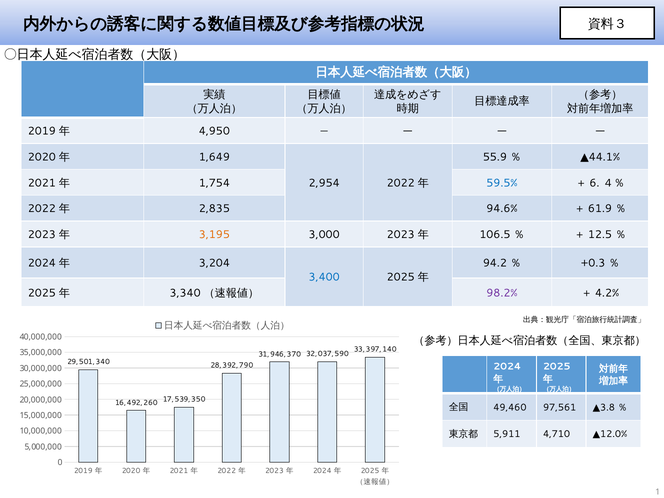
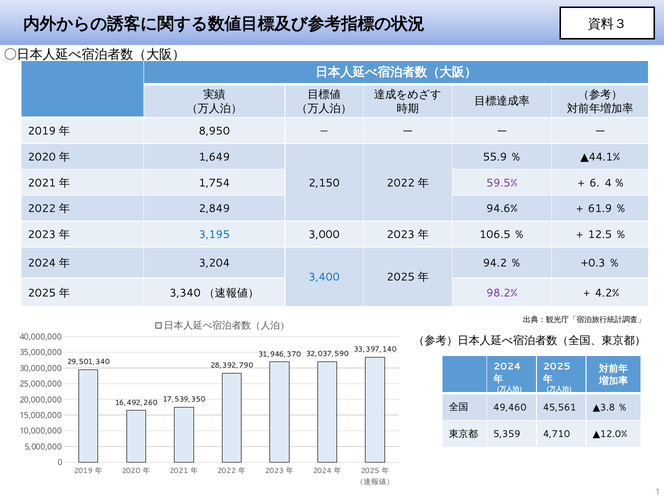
4,950: 4,950 -> 8,950
2,954: 2,954 -> 2,150
59.5% colour: blue -> purple
2,835: 2,835 -> 2,849
3,195 colour: orange -> blue
97,561: 97,561 -> 45,561
5,911: 5,911 -> 5,359
